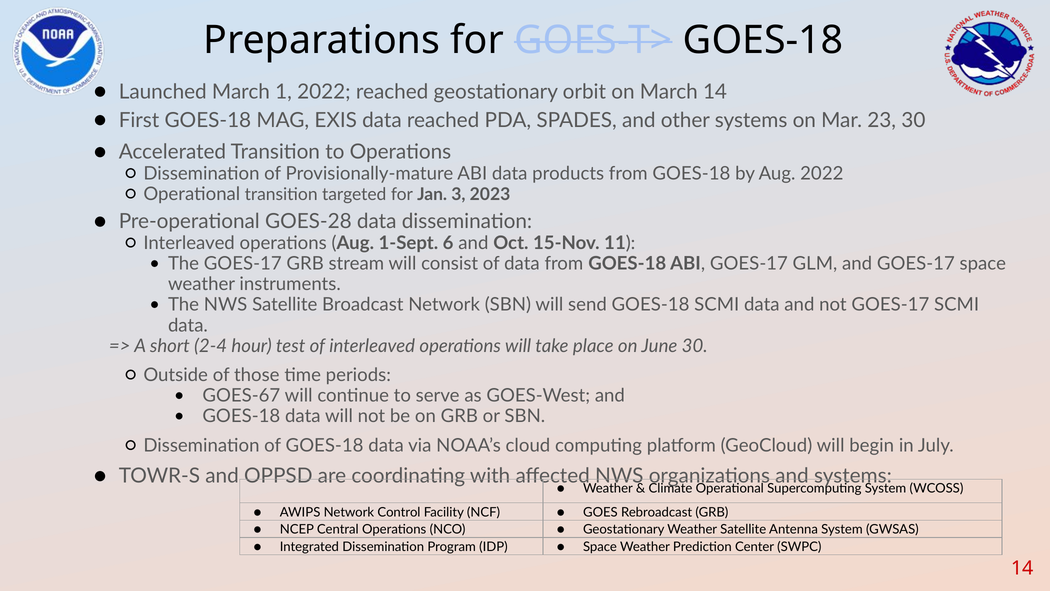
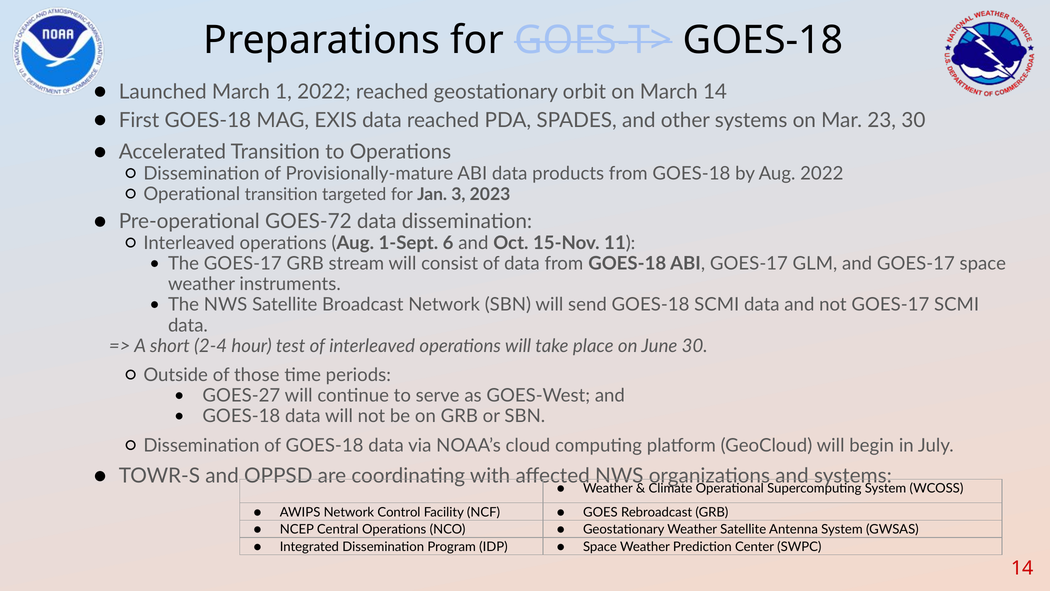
GOES-28: GOES-28 -> GOES-72
GOES-67: GOES-67 -> GOES-27
